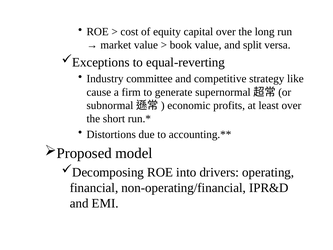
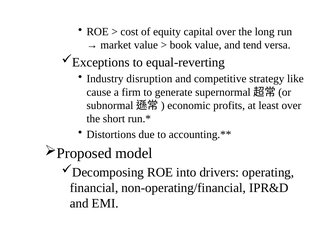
split: split -> tend
committee: committee -> disruption
